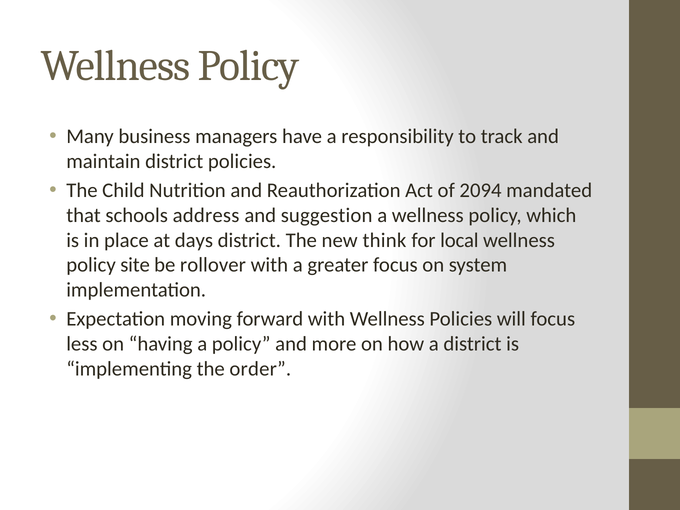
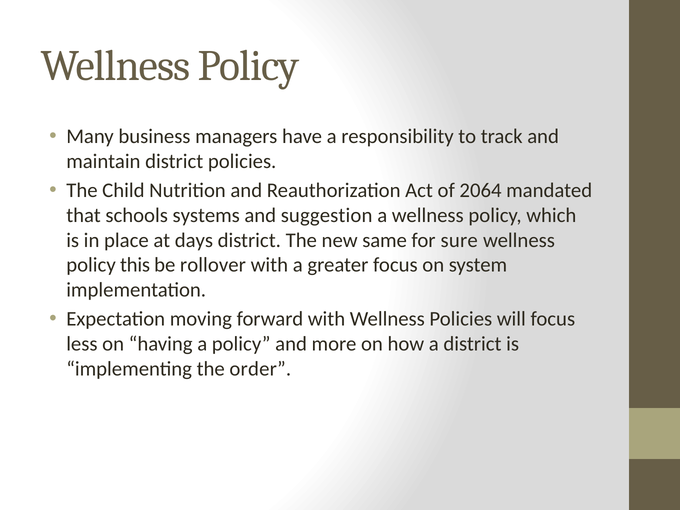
2094: 2094 -> 2064
address: address -> systems
think: think -> same
local: local -> sure
site: site -> this
